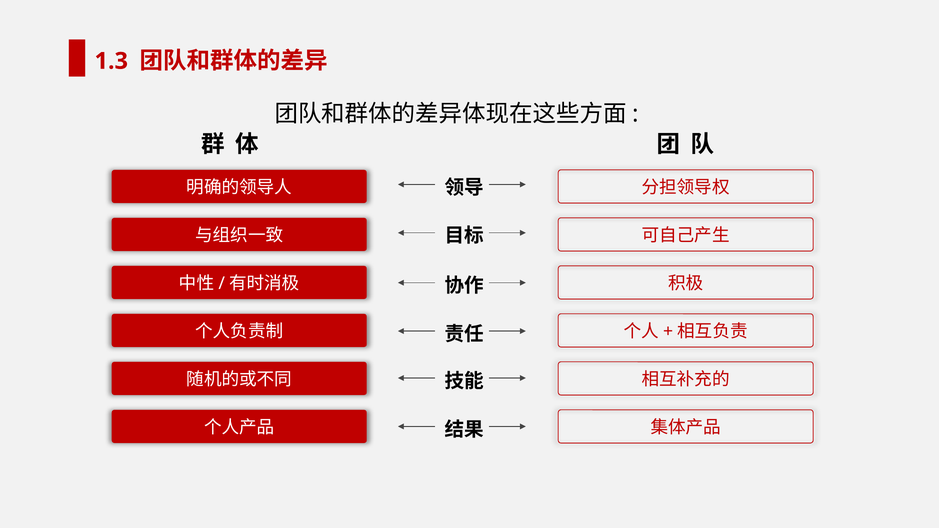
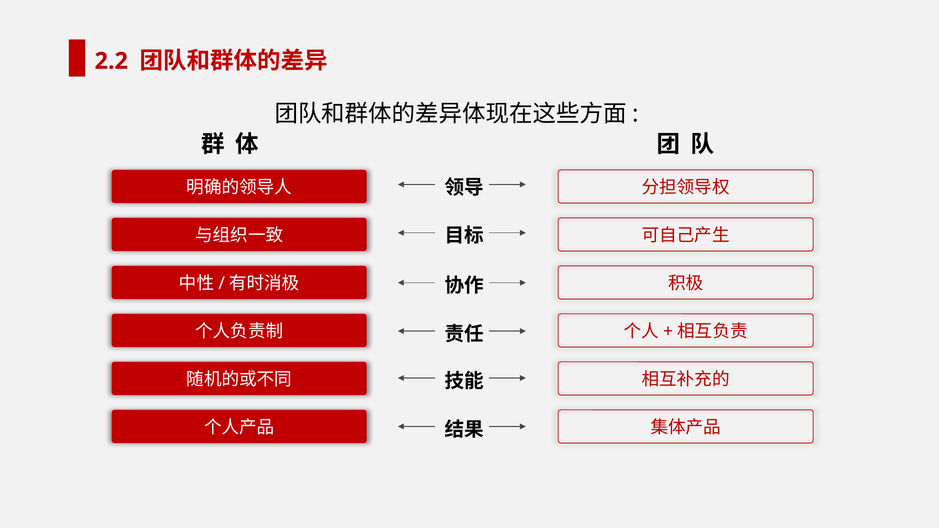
1.3: 1.3 -> 2.2
